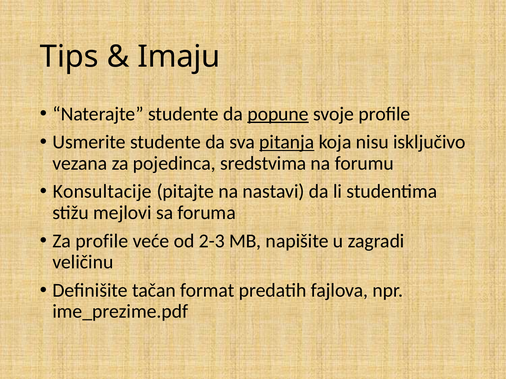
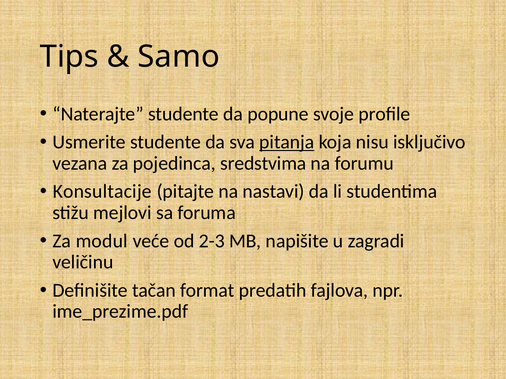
Imaju: Imaju -> Samo
popune underline: present -> none
Za profile: profile -> modul
